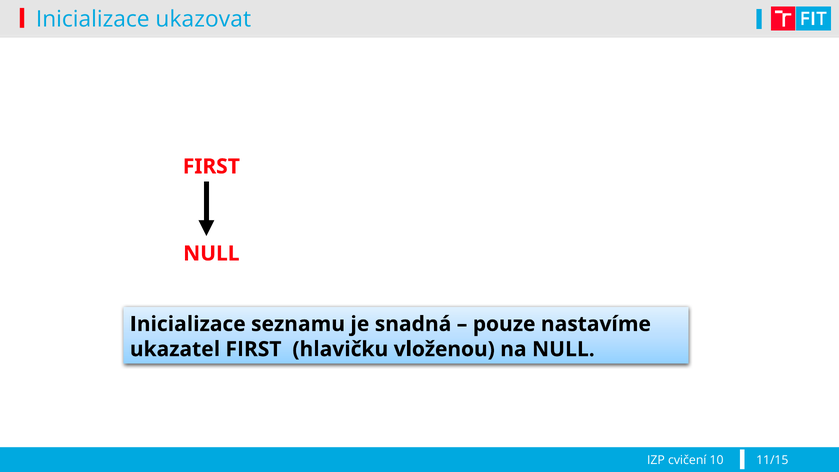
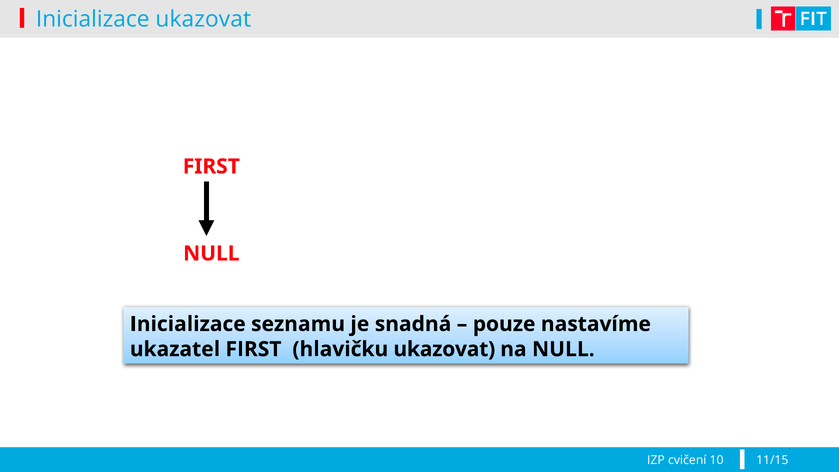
hlavičku vloženou: vloženou -> ukazovat
